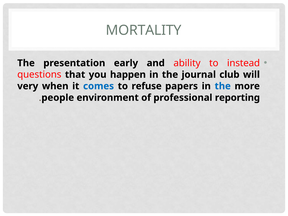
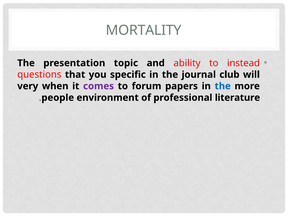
early: early -> topic
happen: happen -> specific
comes colour: blue -> purple
refuse: refuse -> forum
reporting: reporting -> literature
